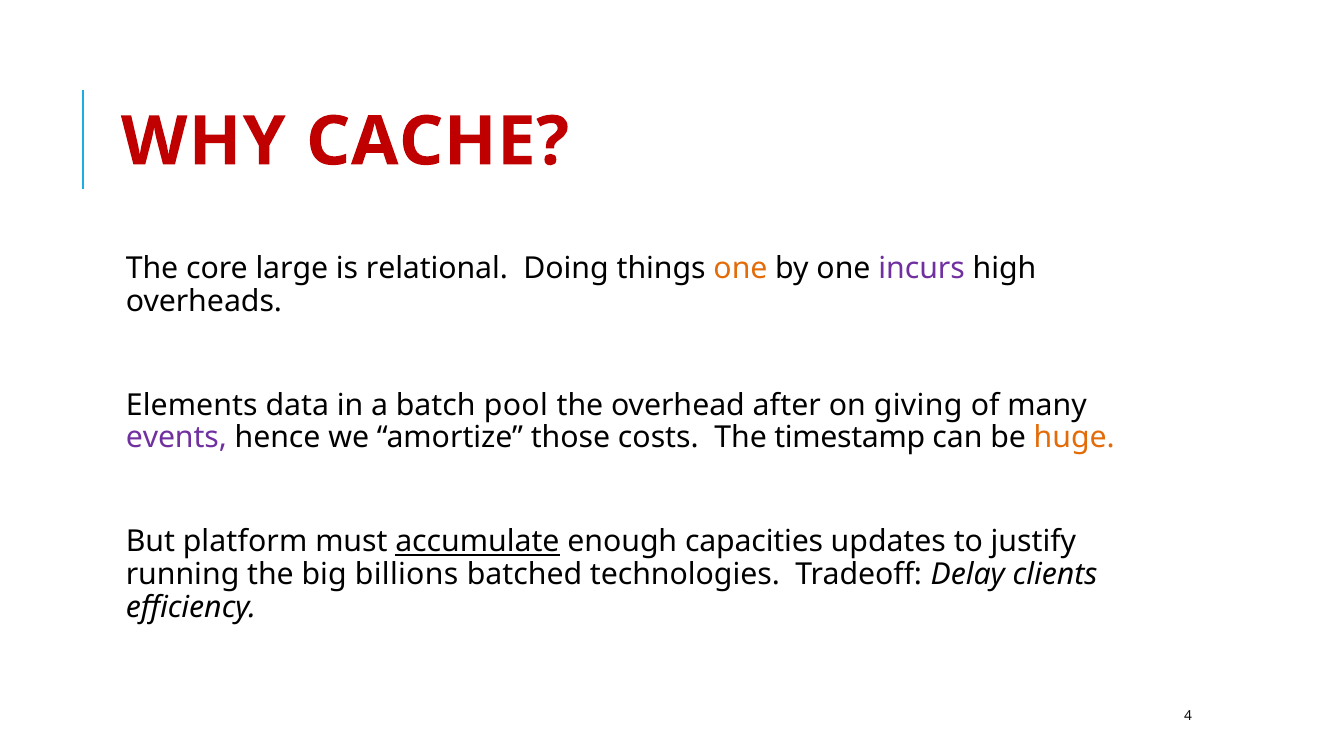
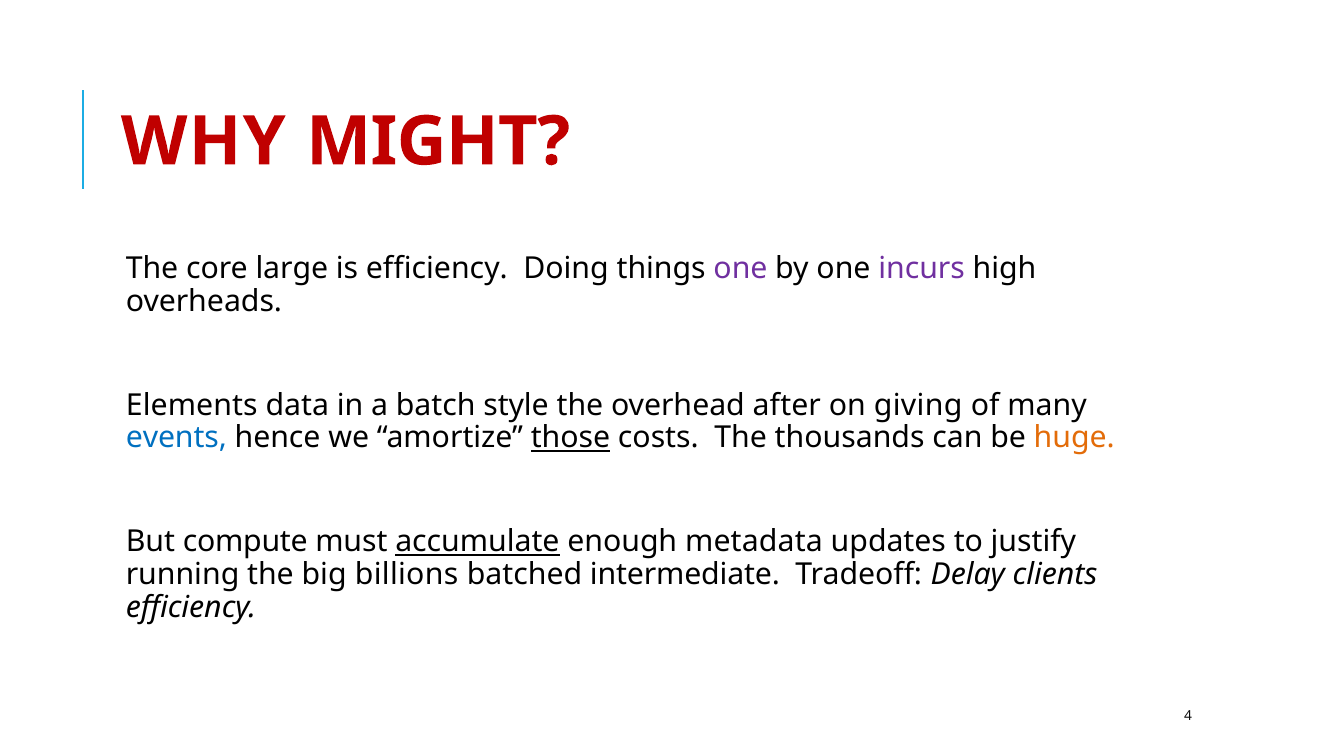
CACHE: CACHE -> MIGHT
is relational: relational -> efficiency
one at (741, 269) colour: orange -> purple
pool: pool -> style
events colour: purple -> blue
those underline: none -> present
timestamp: timestamp -> thousands
platform: platform -> compute
capacities: capacities -> metadata
technologies: technologies -> intermediate
